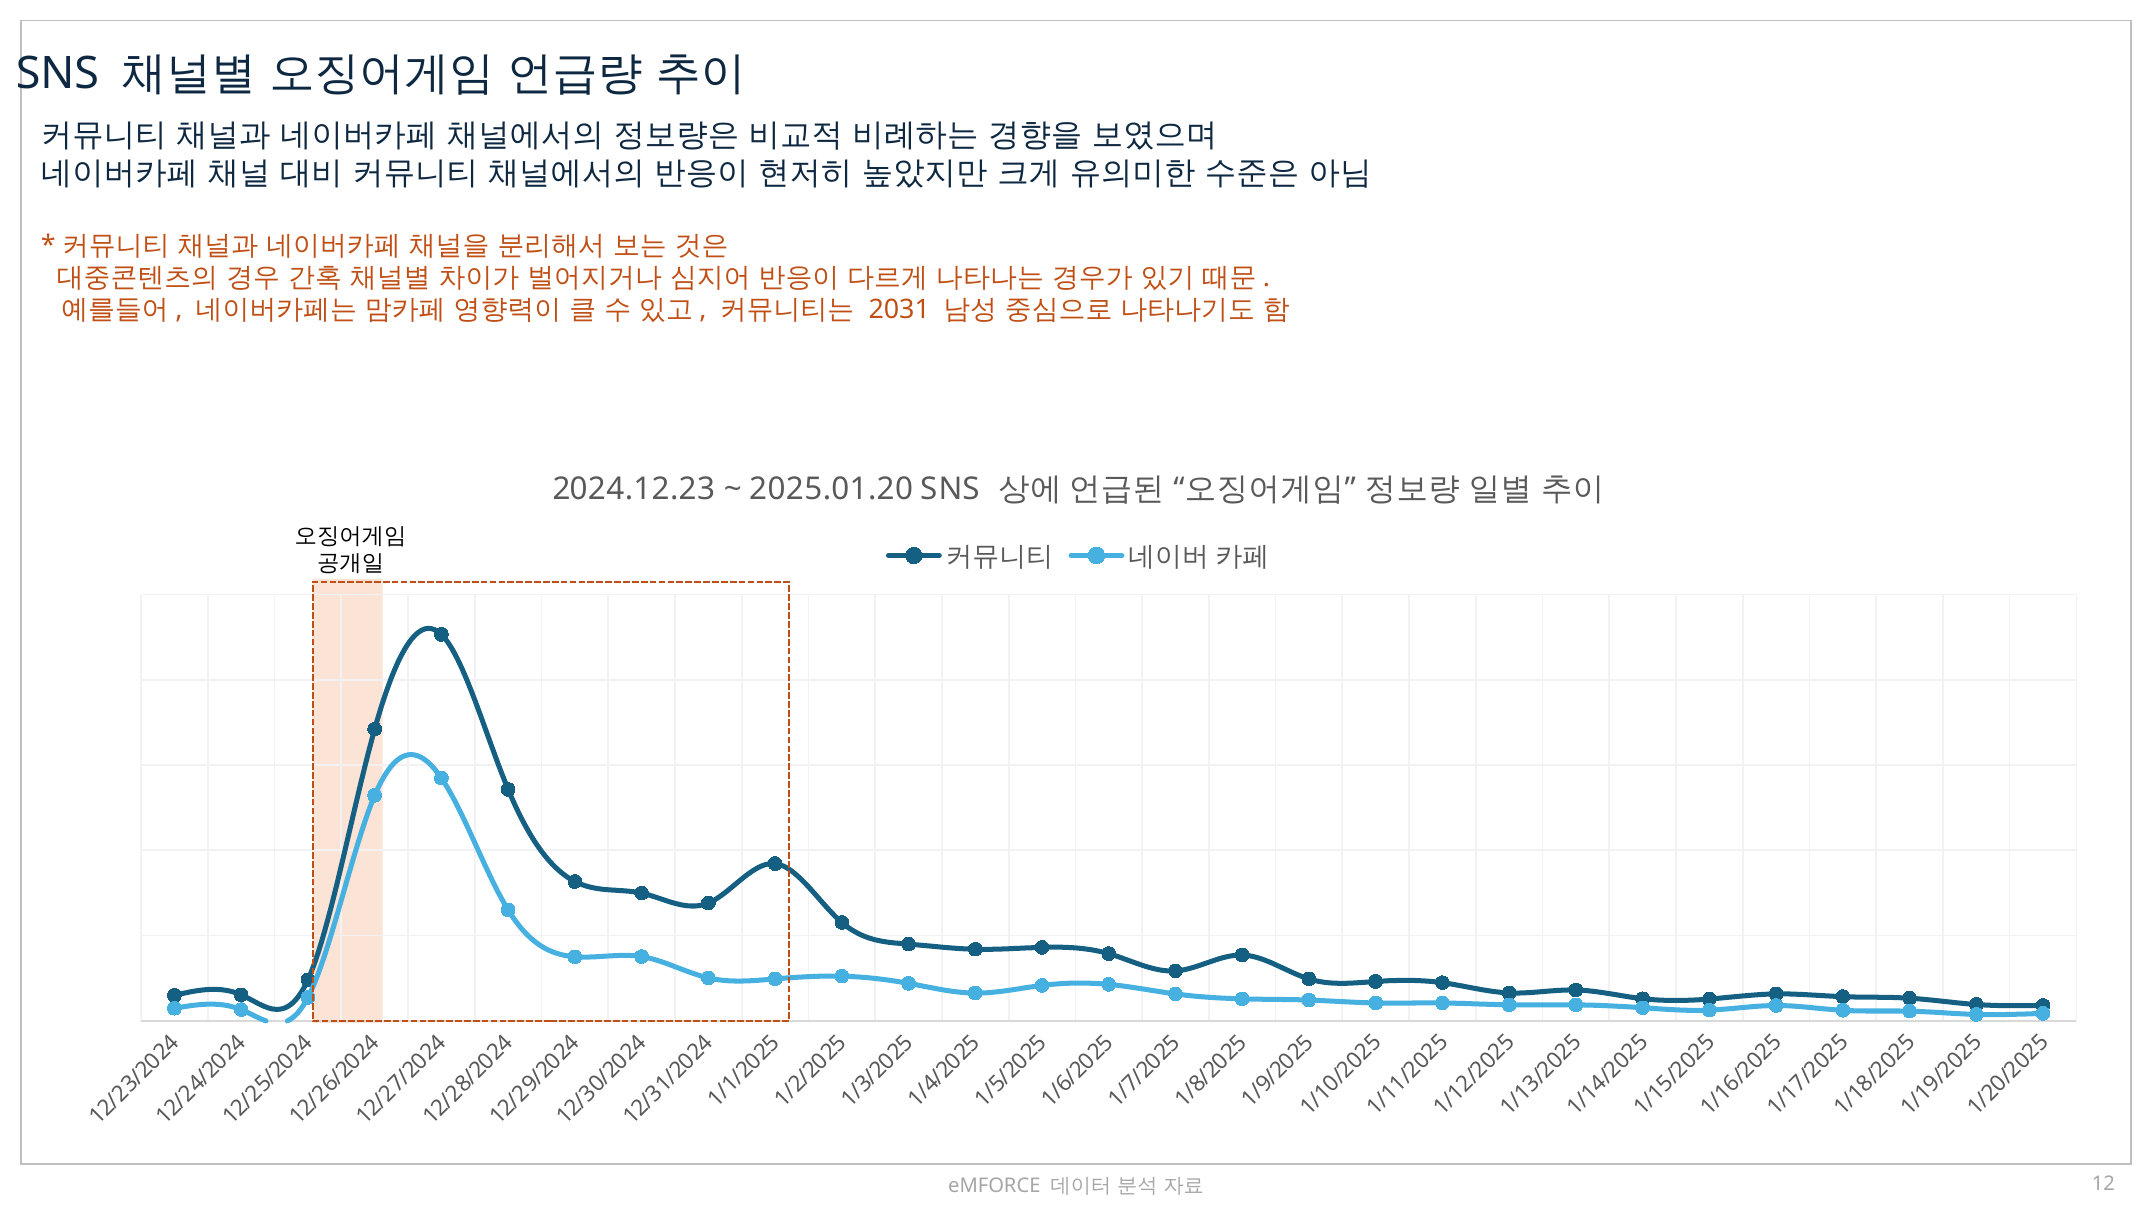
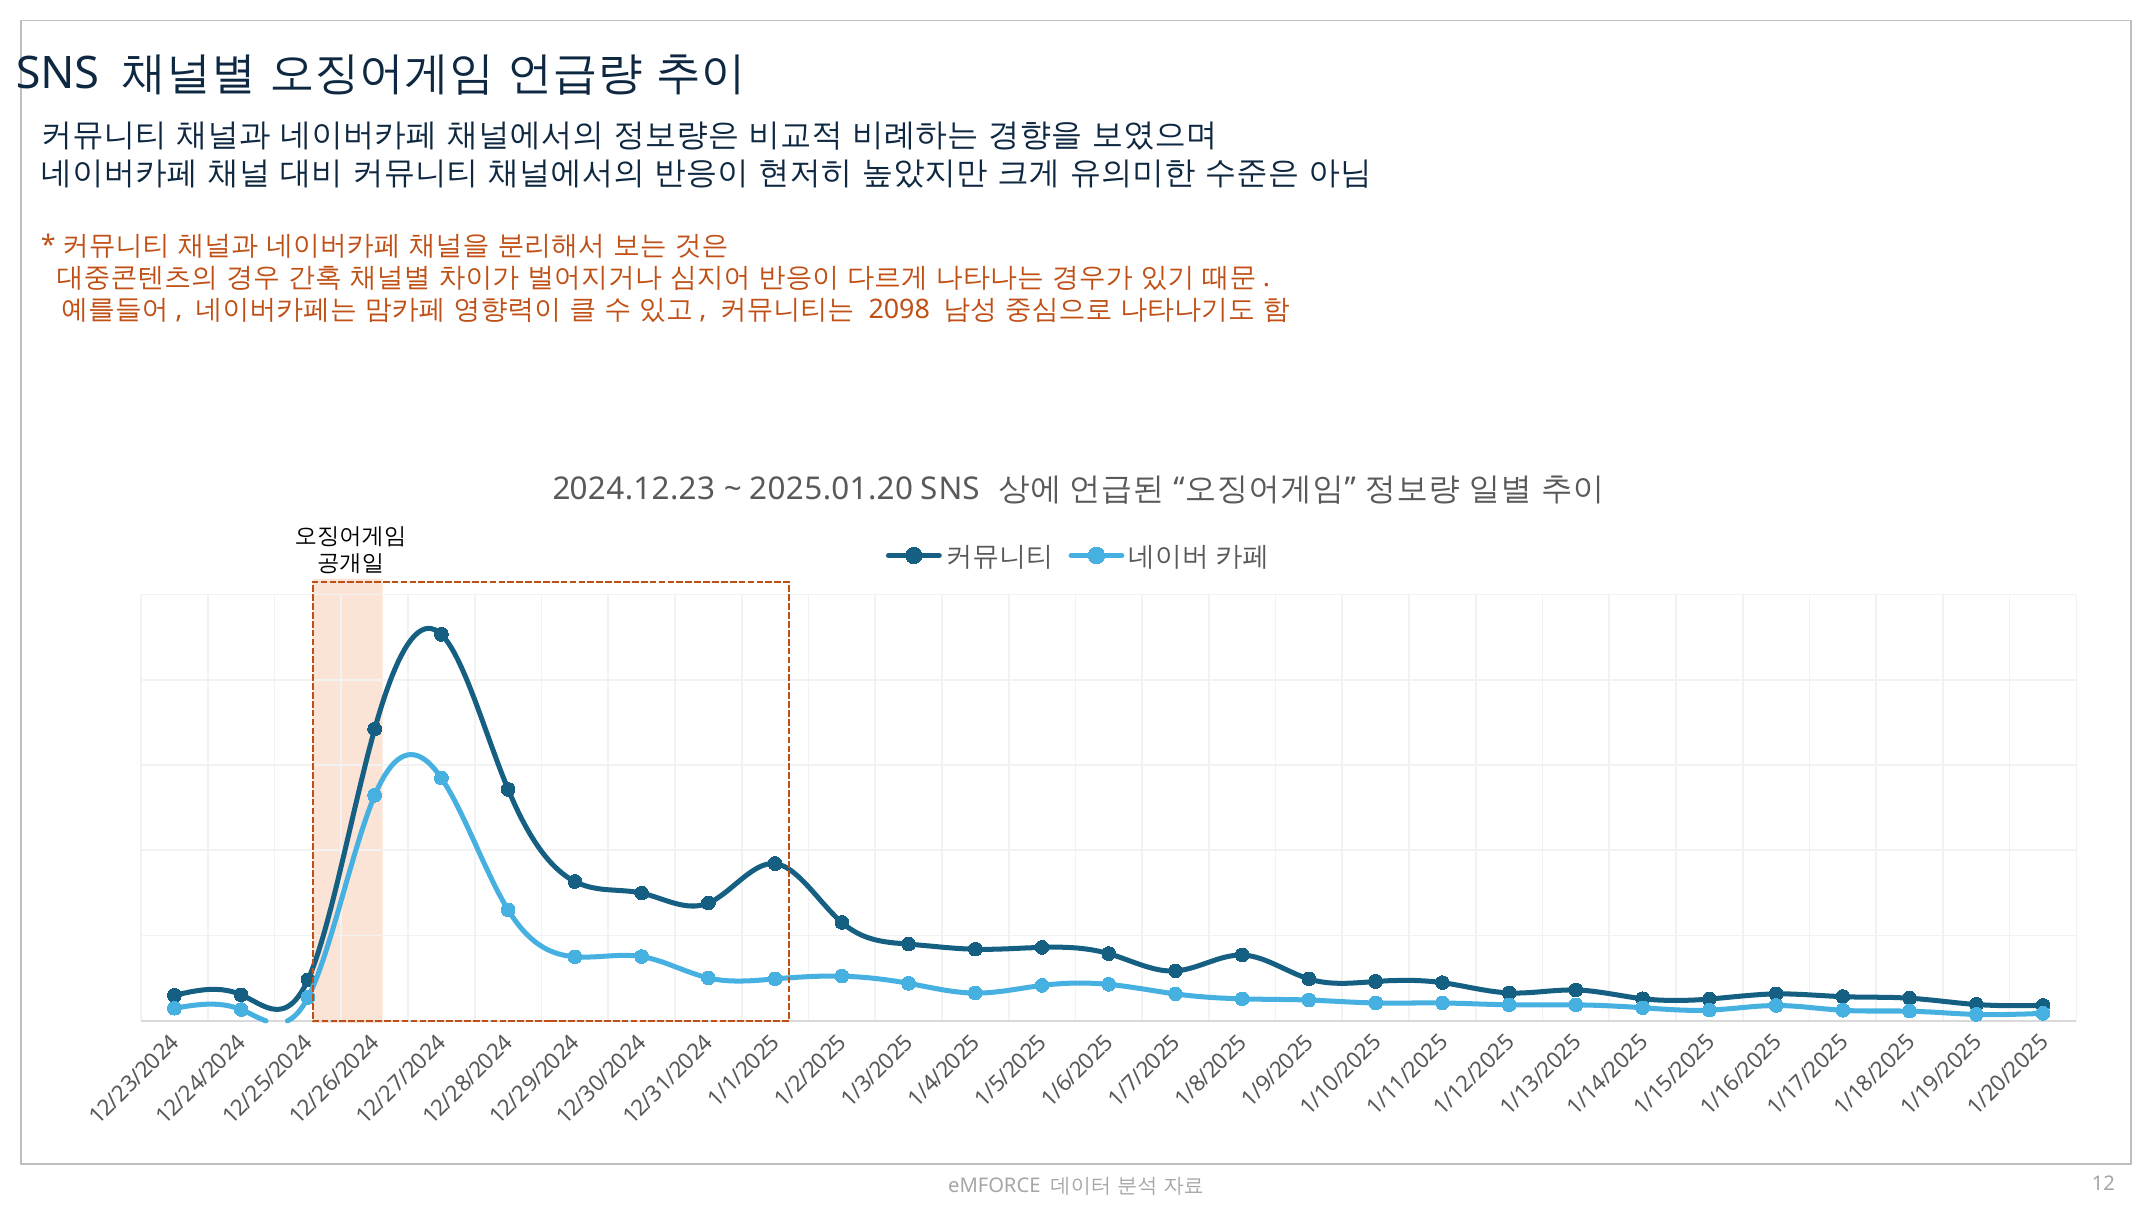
2031: 2031 -> 2098
